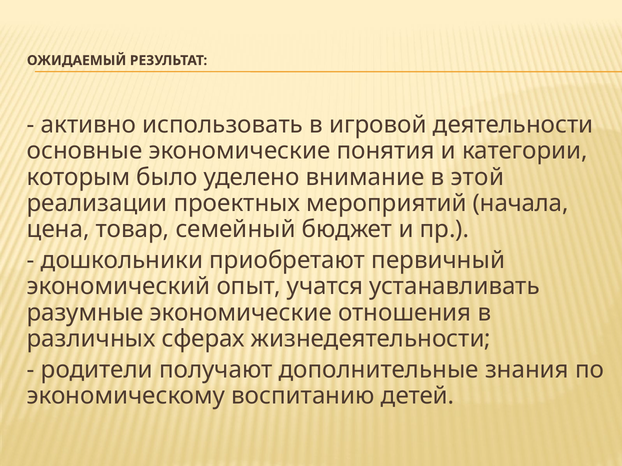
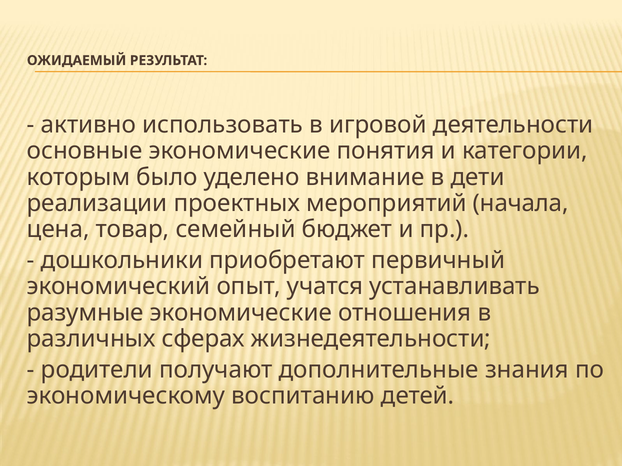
этой: этой -> дети
